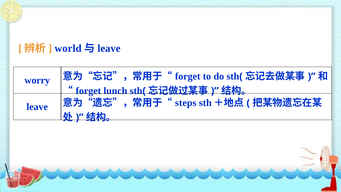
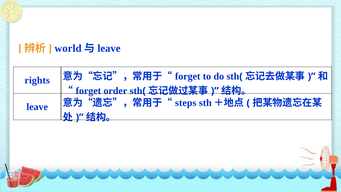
worry: worry -> rights
lunch: lunch -> order
